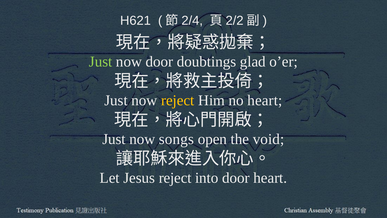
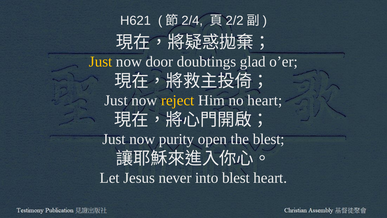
Just at (101, 61) colour: light green -> yellow
songs: songs -> purity
the void: void -> blest
Jesus reject: reject -> never
into door: door -> blest
